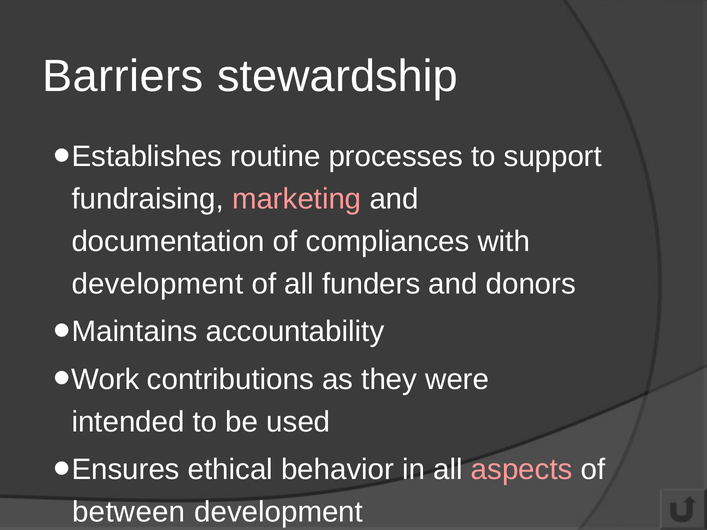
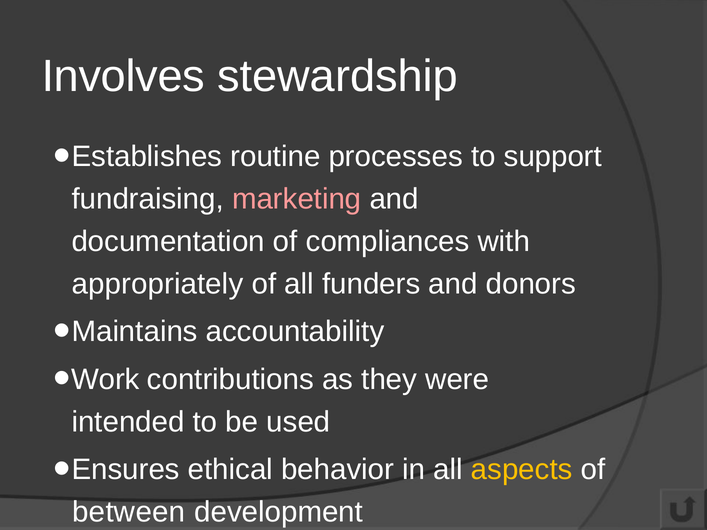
Barriers: Barriers -> Involves
development at (157, 284): development -> appropriately
aspects colour: pink -> yellow
